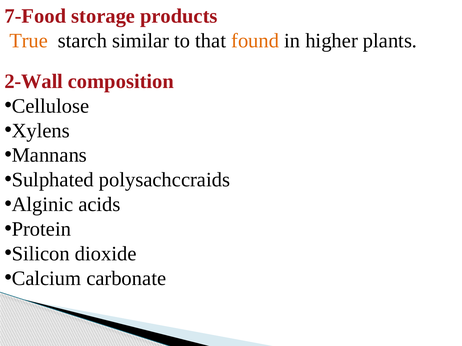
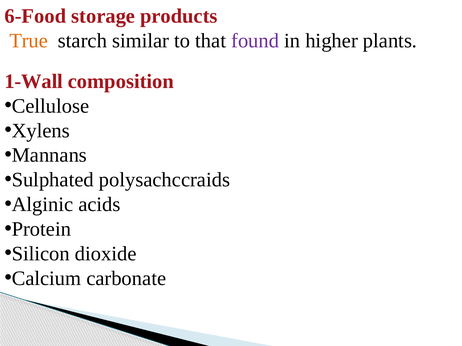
7-Food: 7-Food -> 6-Food
found colour: orange -> purple
2-Wall: 2-Wall -> 1-Wall
